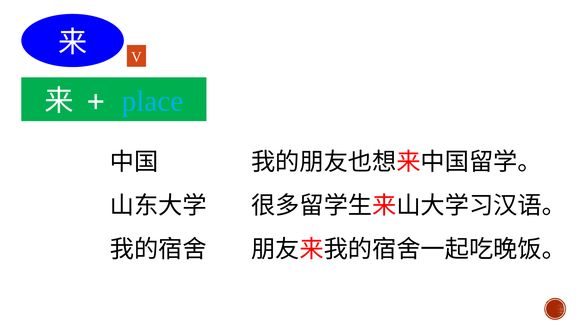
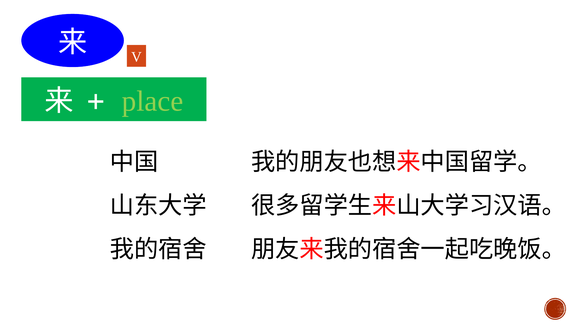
place colour: light blue -> light green
